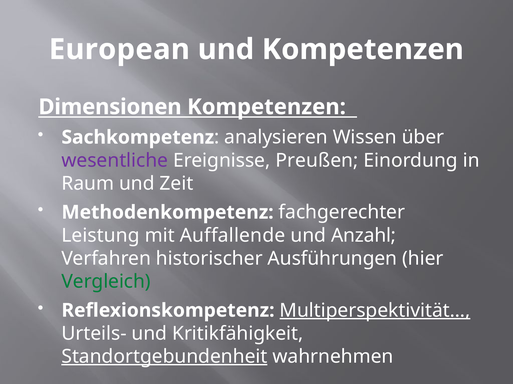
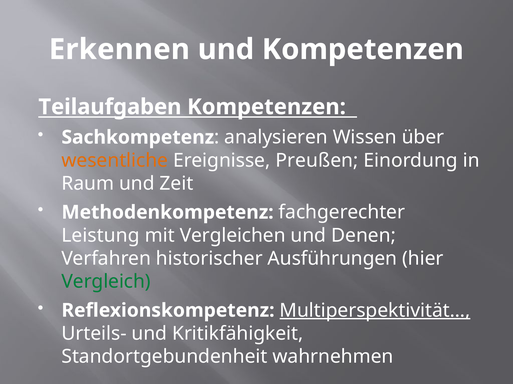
European: European -> Erkennen
Dimensionen: Dimensionen -> Teilaufgaben
wesentliche colour: purple -> orange
Auffallende: Auffallende -> Vergleichen
Anzahl: Anzahl -> Denen
Standortgebundenheit underline: present -> none
